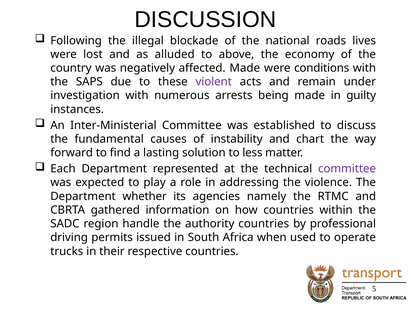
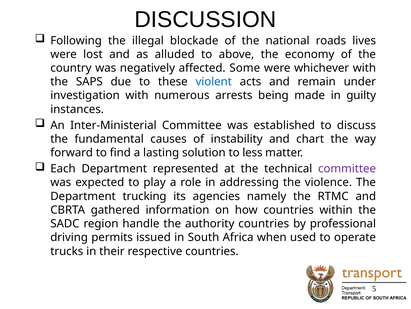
affected Made: Made -> Some
conditions: conditions -> whichever
violent colour: purple -> blue
whether: whether -> trucking
